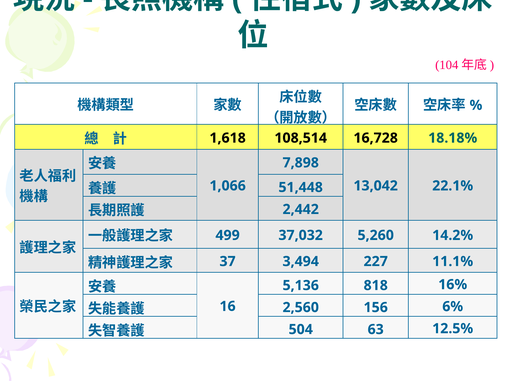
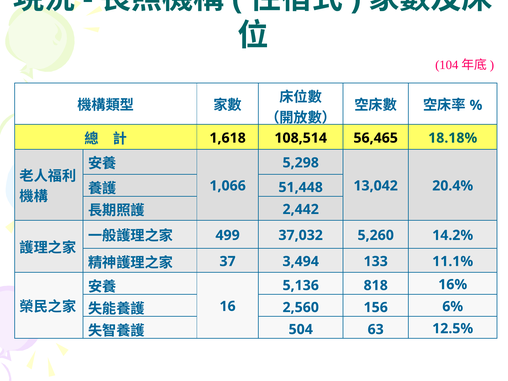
16,728: 16,728 -> 56,465
7,898: 7,898 -> 5,298
22.1%: 22.1% -> 20.4%
227: 227 -> 133
